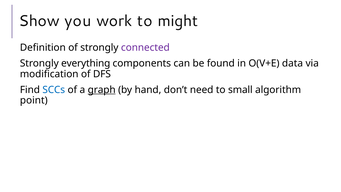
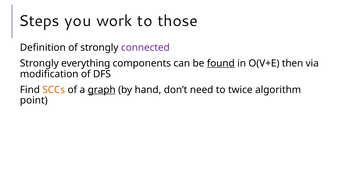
Show: Show -> Steps
might: might -> those
found underline: none -> present
data: data -> then
SCCs colour: blue -> orange
small: small -> twice
